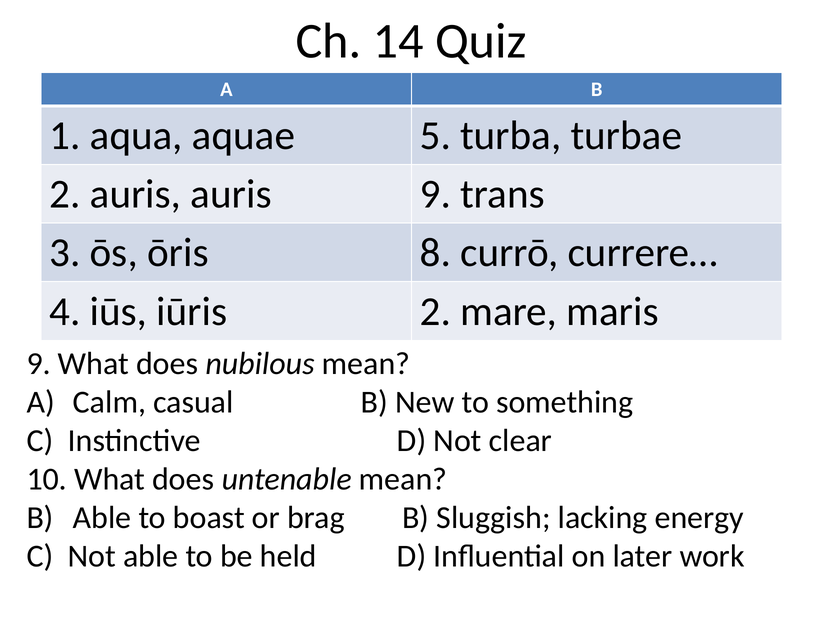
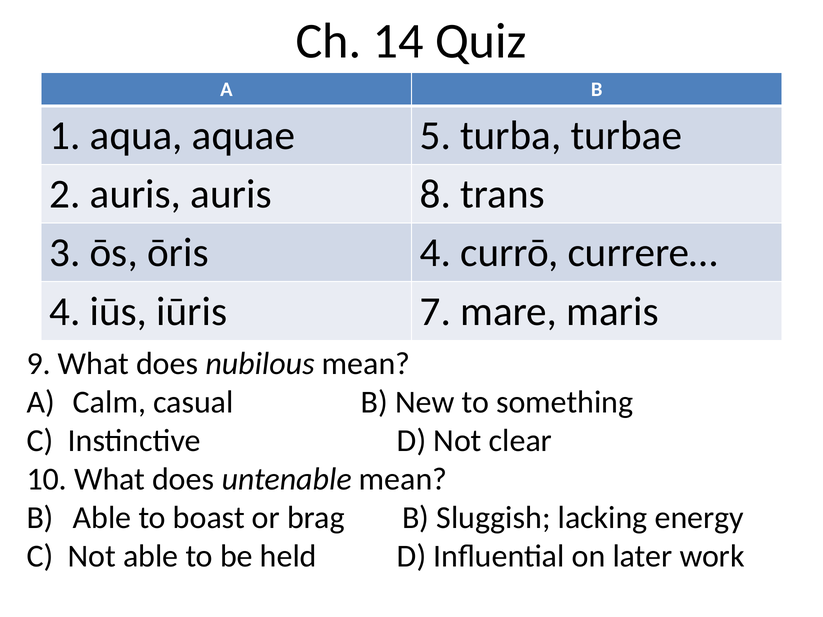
auris 9: 9 -> 8
ōris 8: 8 -> 4
iūris 2: 2 -> 7
